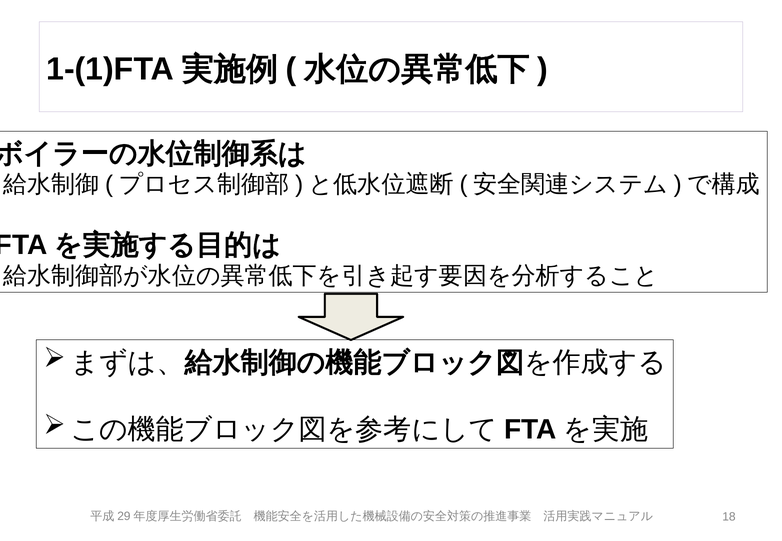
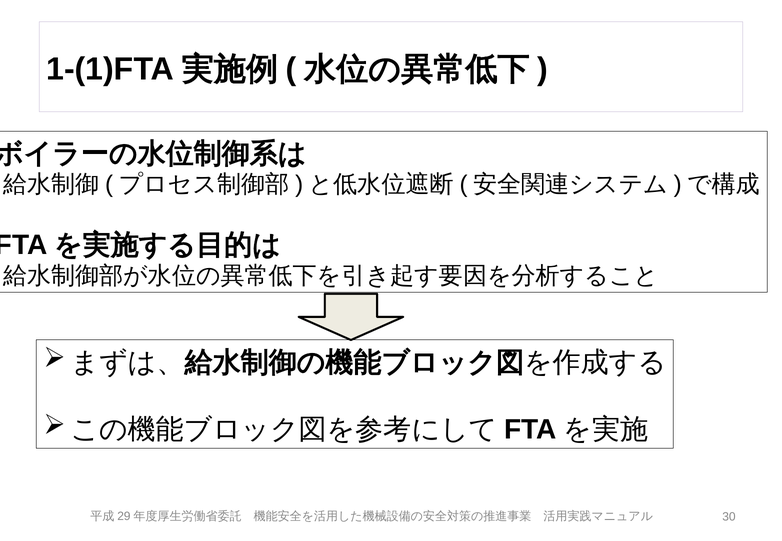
18: 18 -> 30
